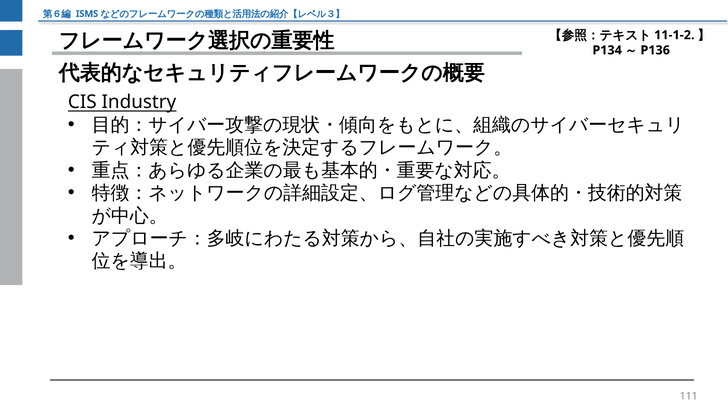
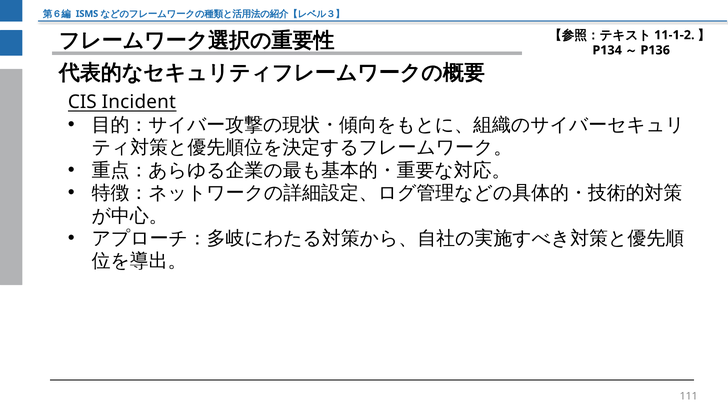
Industry: Industry -> Incident
